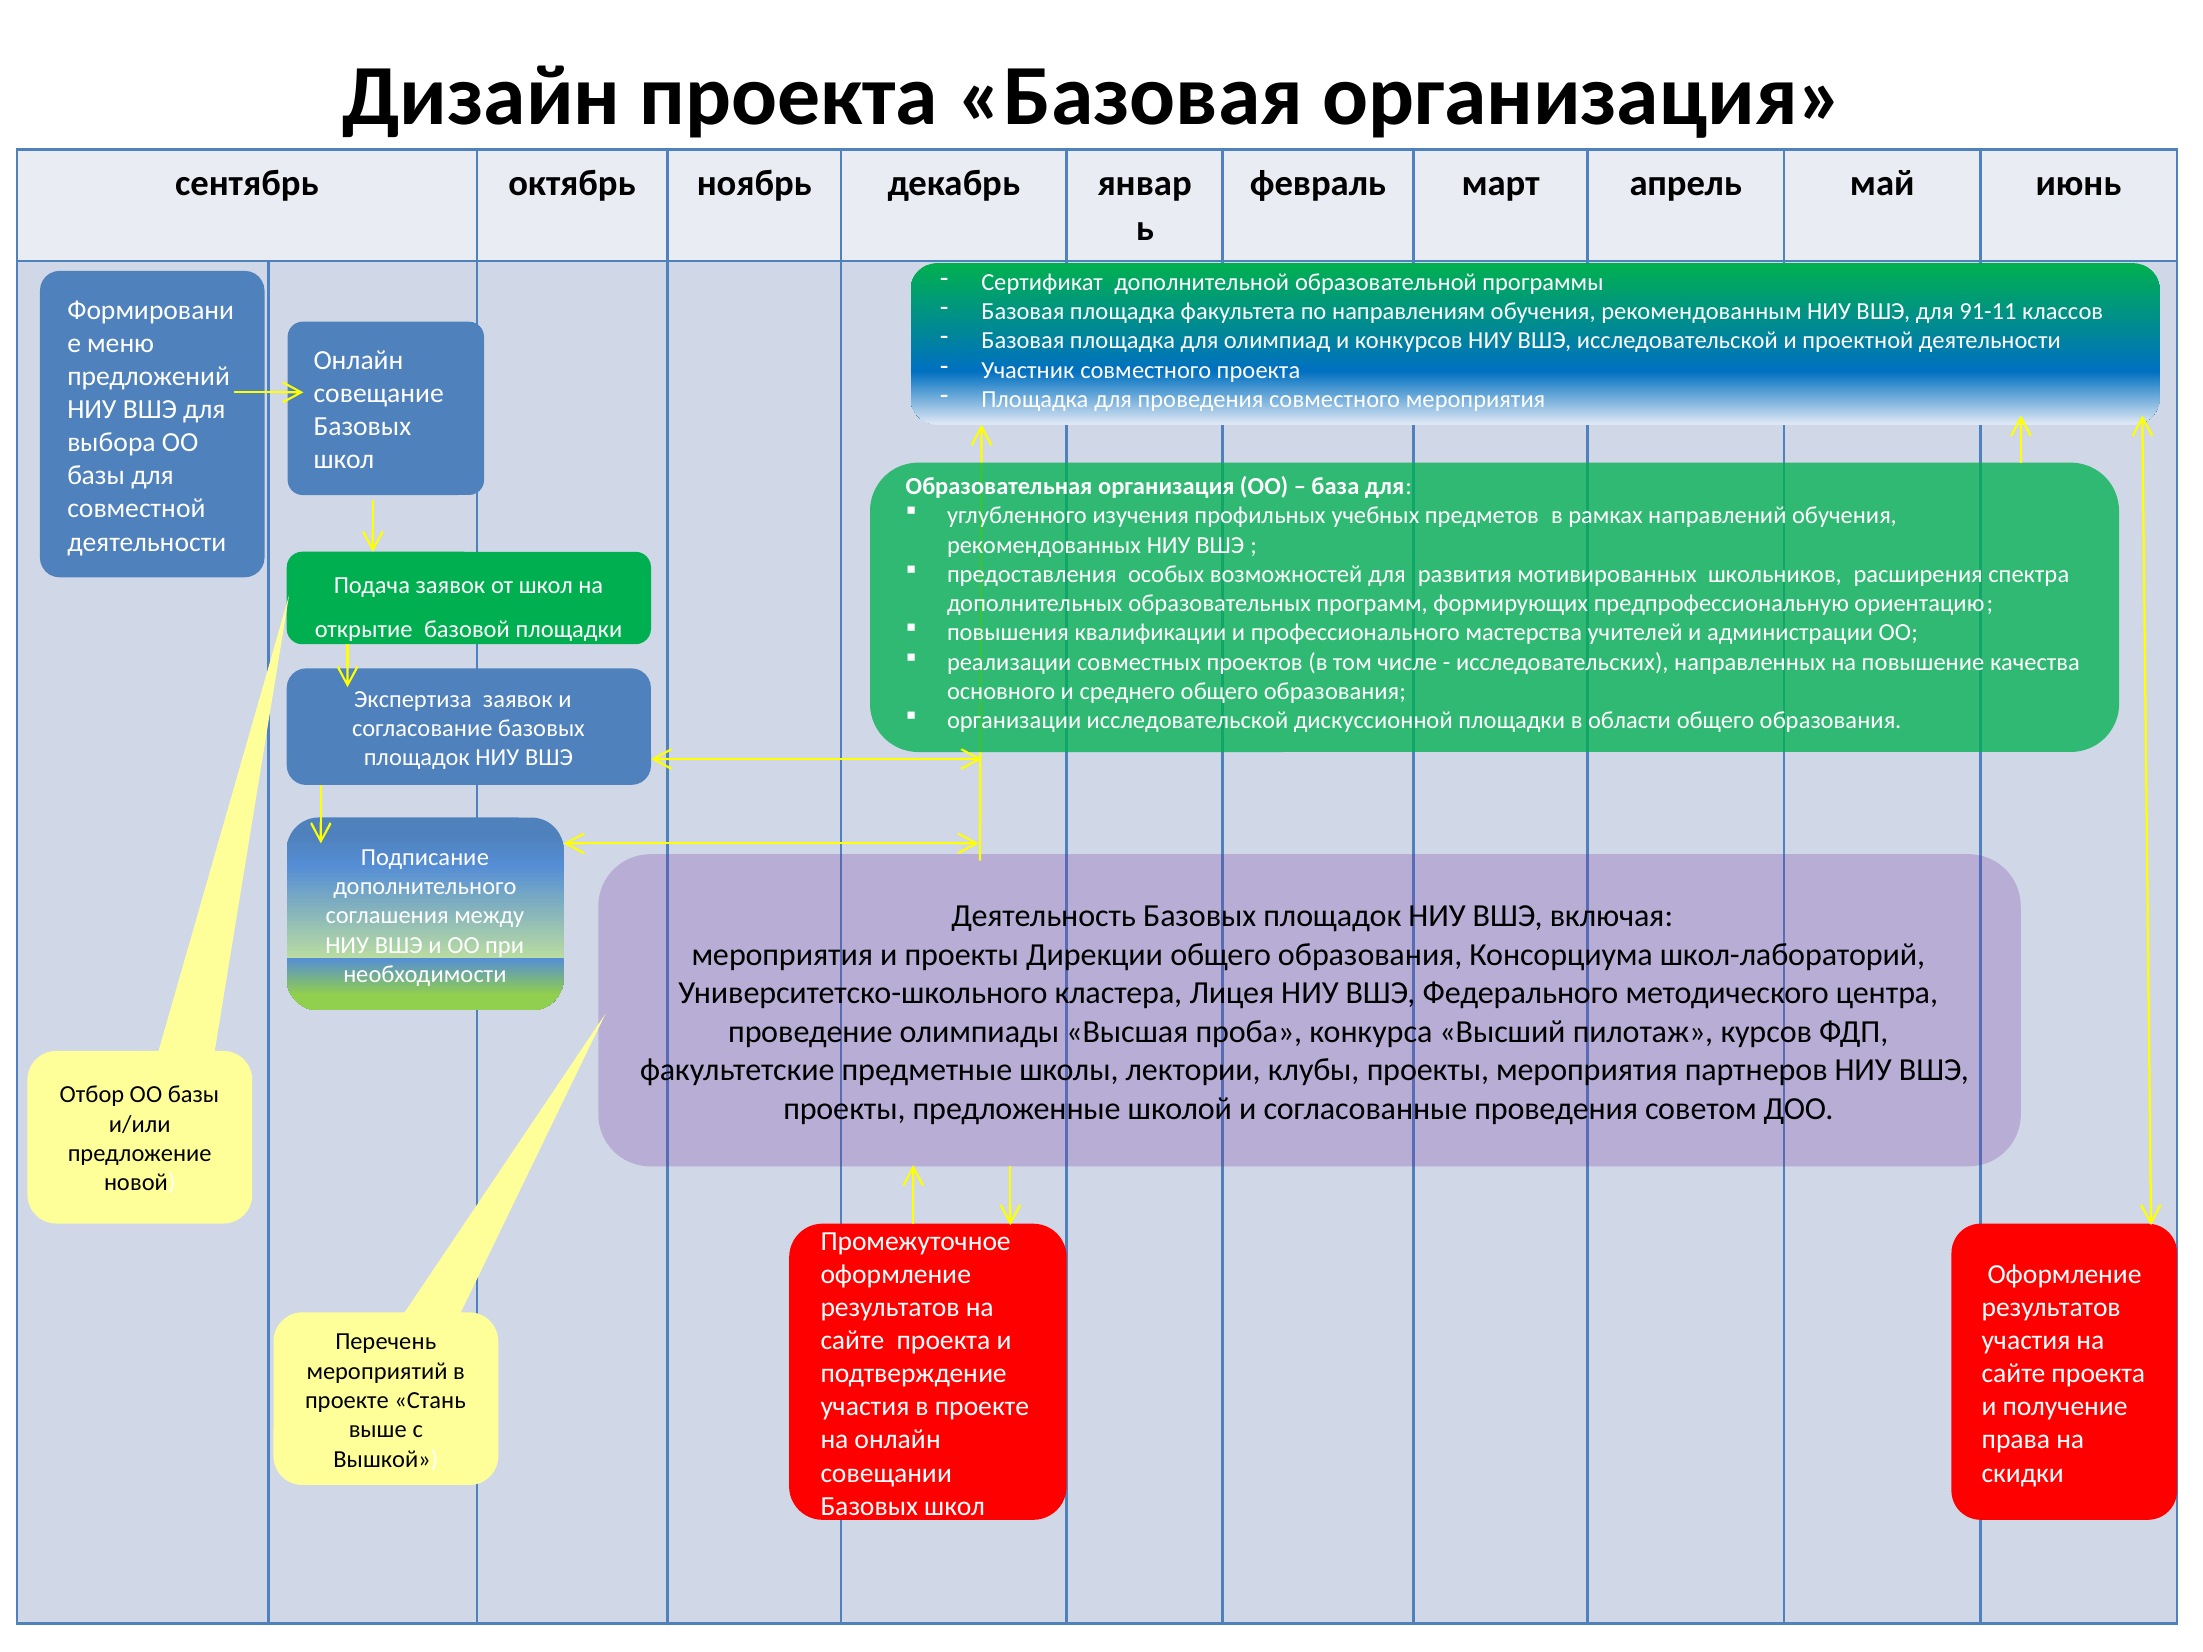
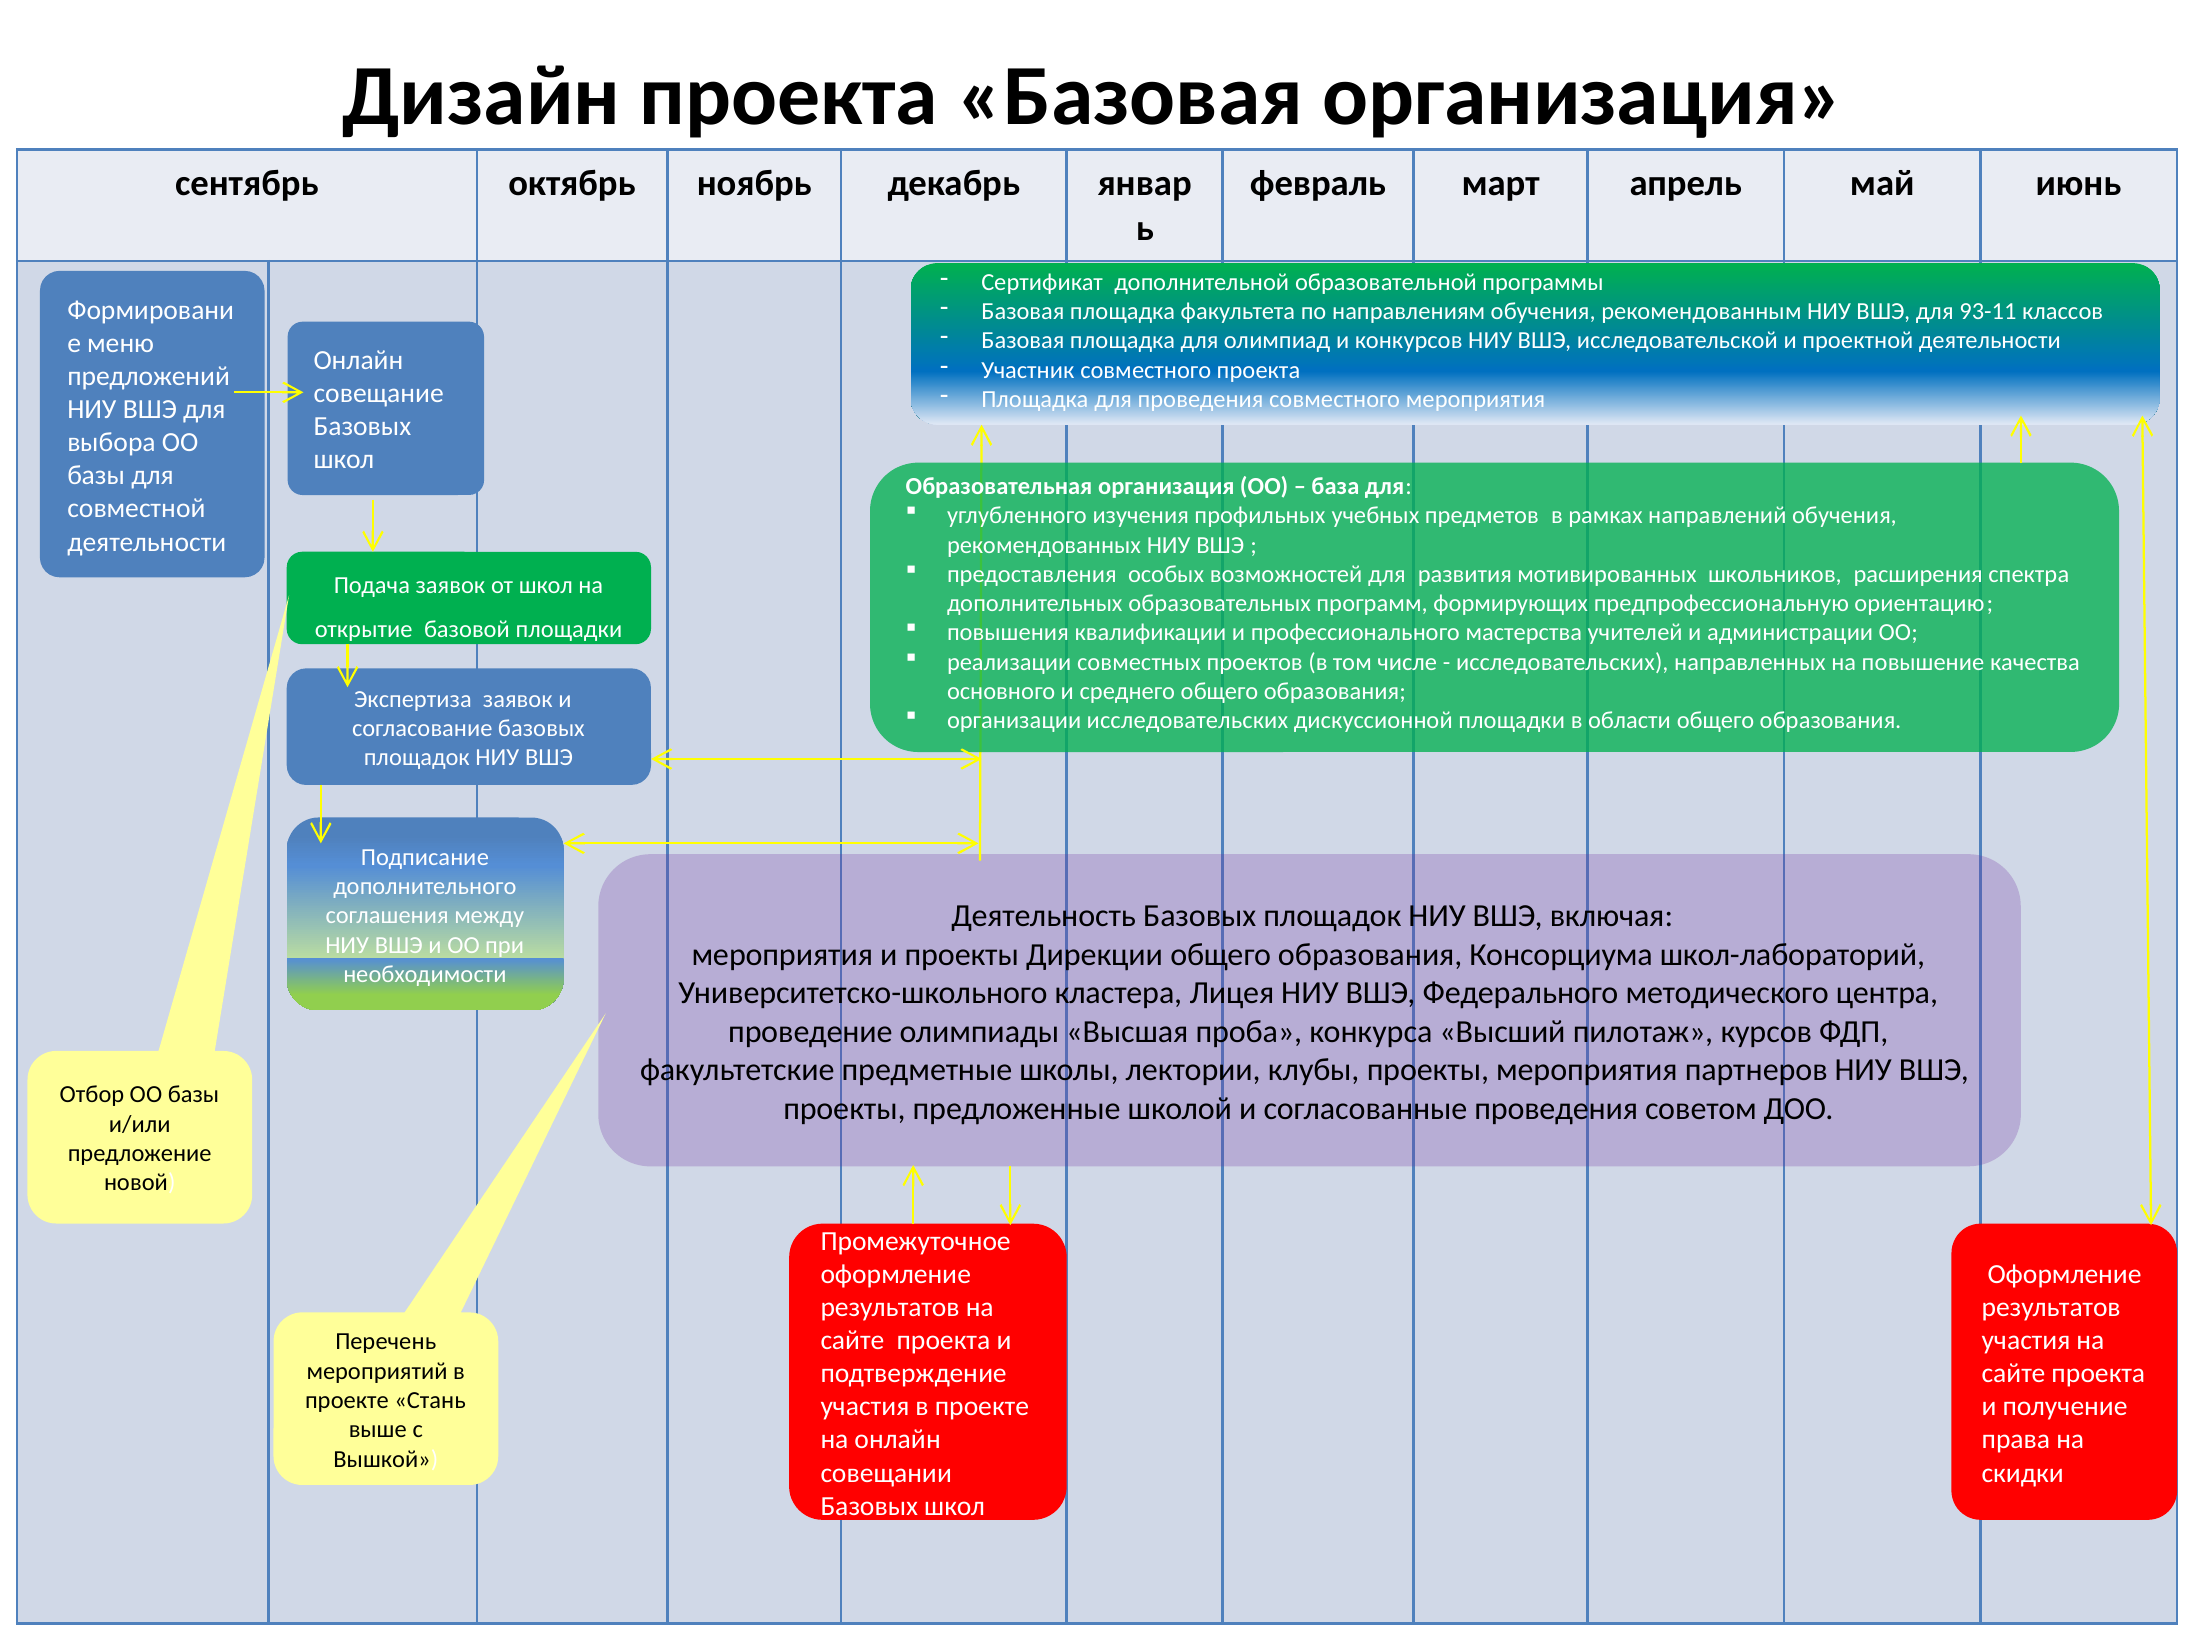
91-11: 91-11 -> 93-11
организации исследовательской: исследовательской -> исследовательских
